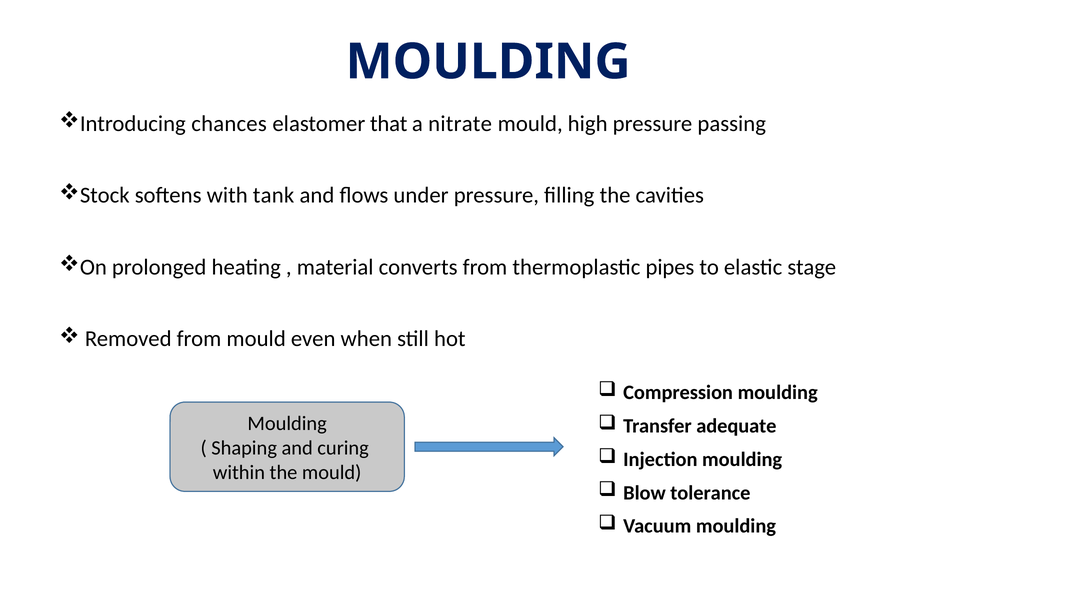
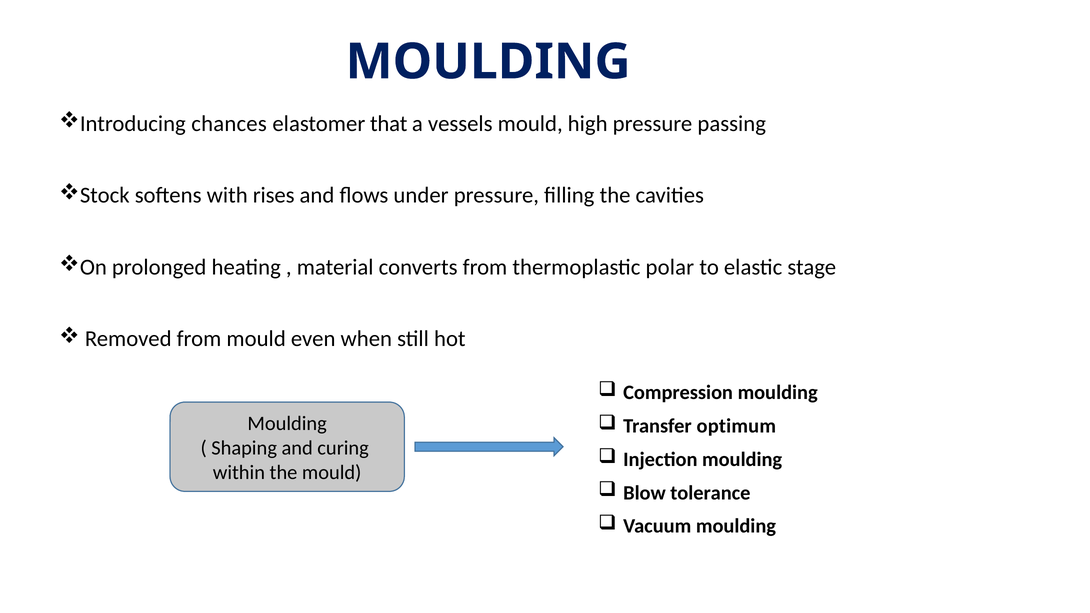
nitrate: nitrate -> vessels
tank: tank -> rises
pipes: pipes -> polar
adequate: adequate -> optimum
